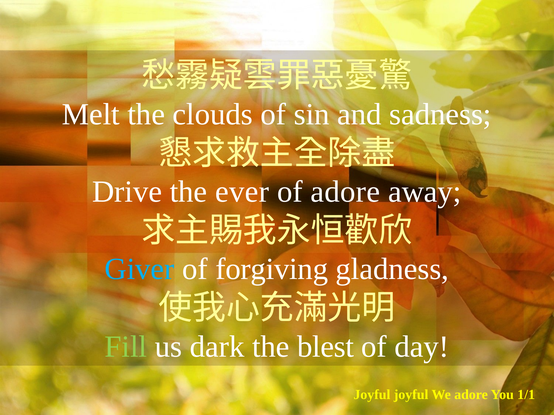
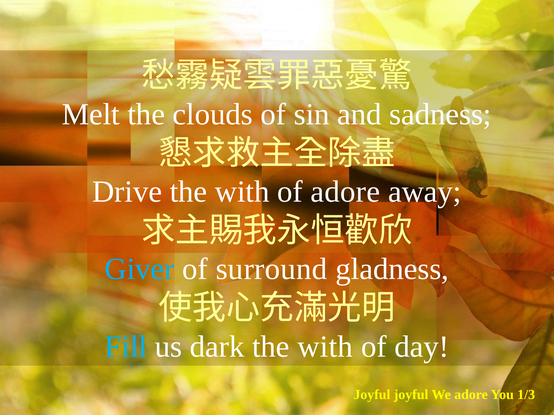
Drive the ever: ever -> with
forgiving: forgiving -> surround
Fill colour: light green -> light blue
blest at (326, 347): blest -> with
1/1: 1/1 -> 1/3
